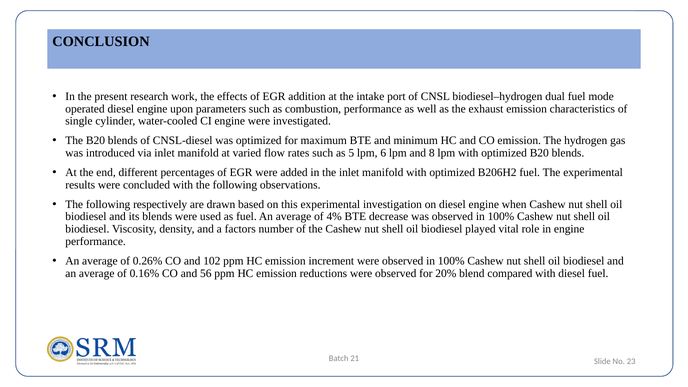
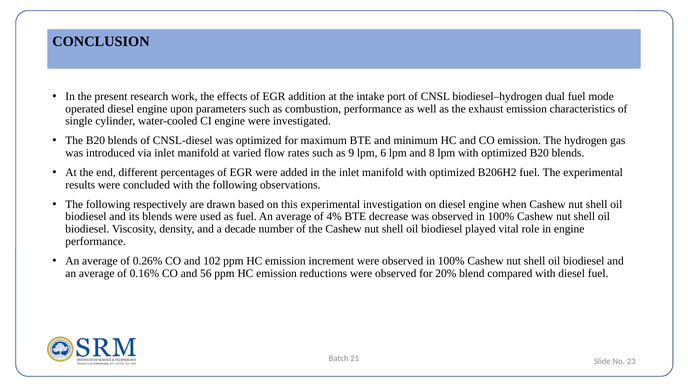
5: 5 -> 9
factors: factors -> decade
